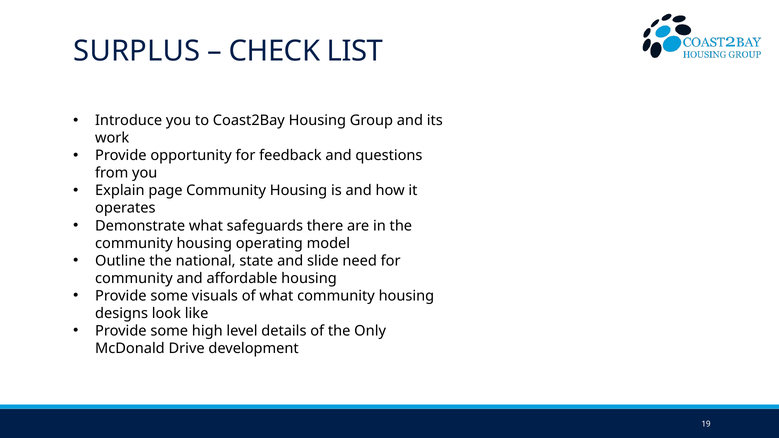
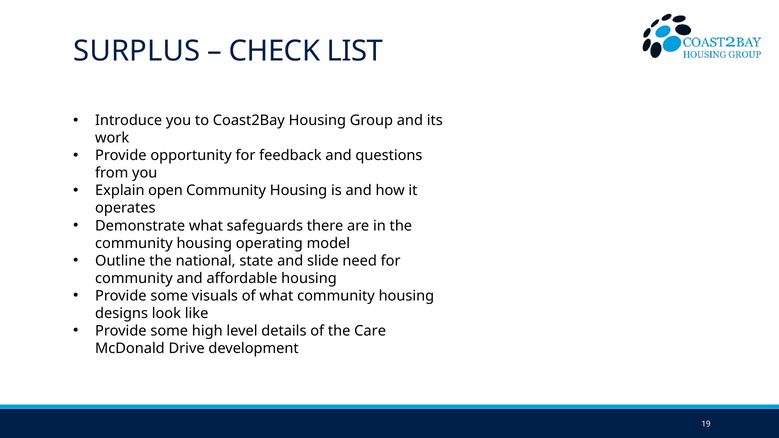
page: page -> open
Only: Only -> Care
